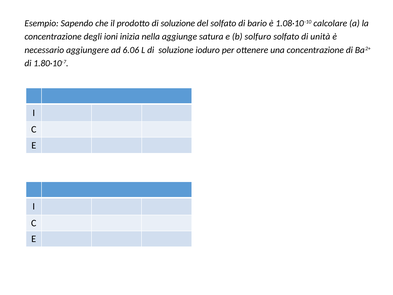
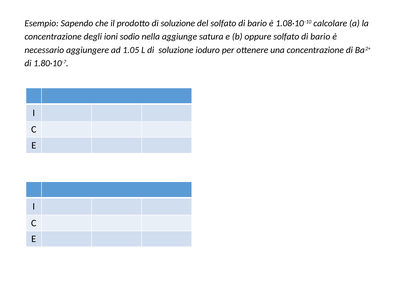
inizia: inizia -> sodio
solfuro: solfuro -> oppure
unità at (320, 37): unità -> bario
6.06: 6.06 -> 1.05
